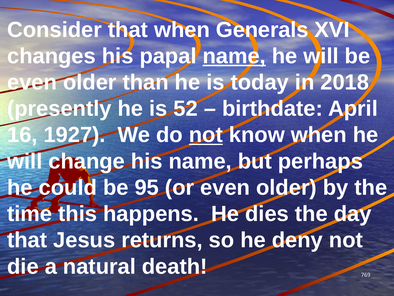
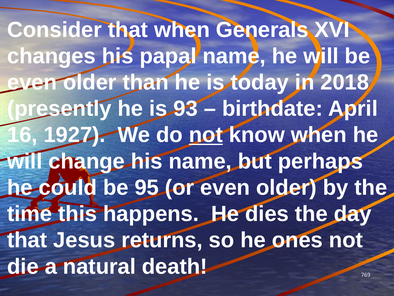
name at (234, 56) underline: present -> none
52: 52 -> 93
deny: deny -> ones
